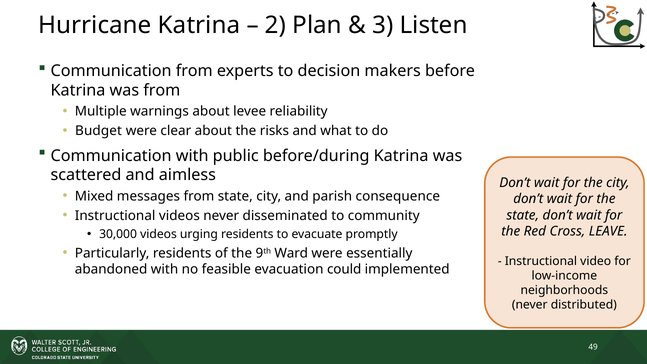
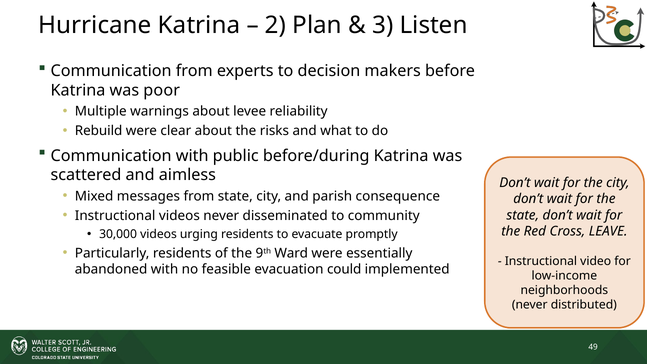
was from: from -> poor
Budget: Budget -> Rebuild
